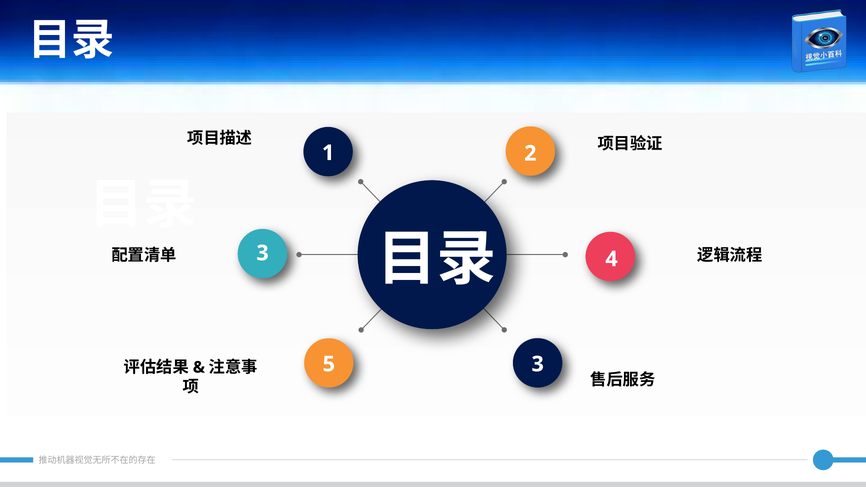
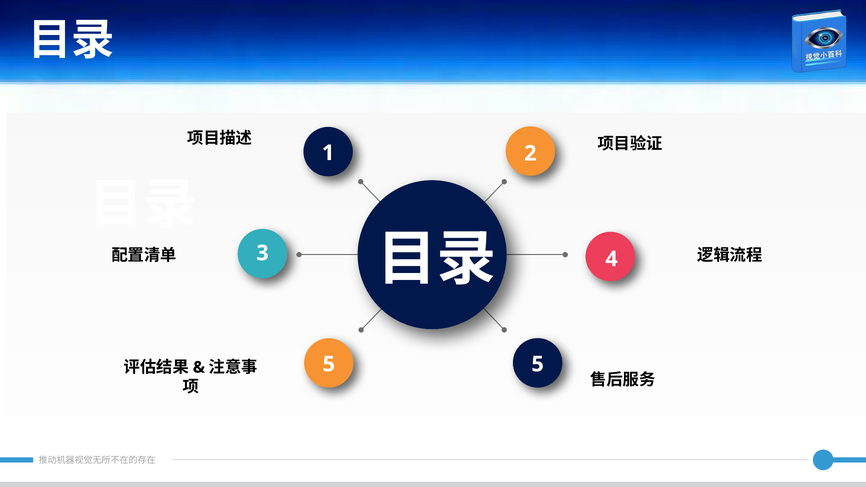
5 3: 3 -> 5
